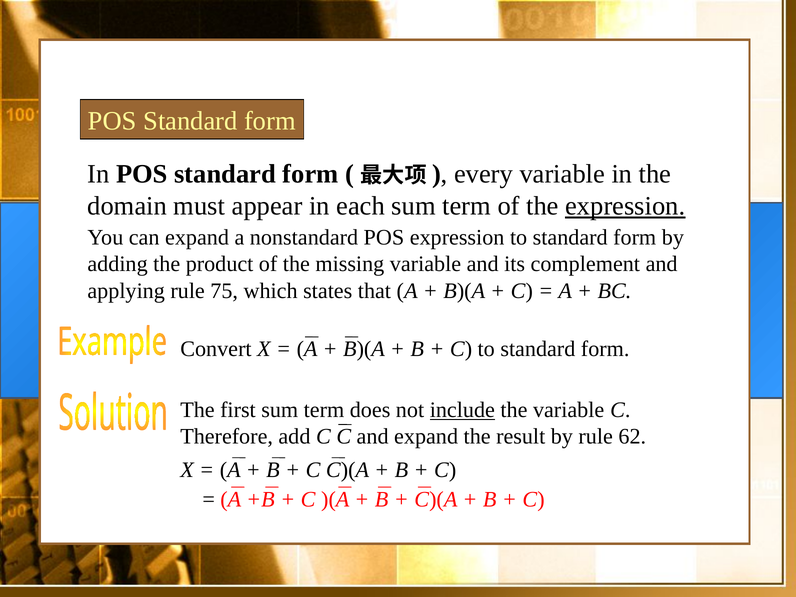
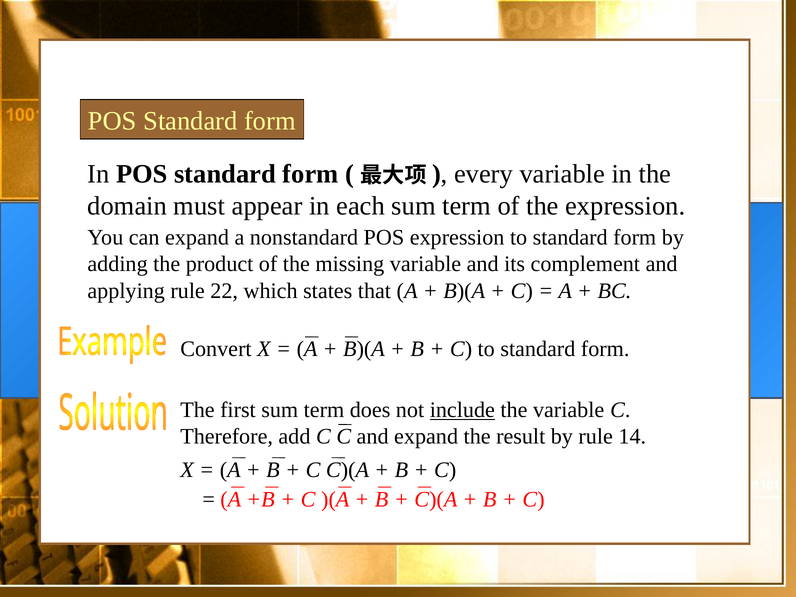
expression at (625, 206) underline: present -> none
75: 75 -> 22
62: 62 -> 14
